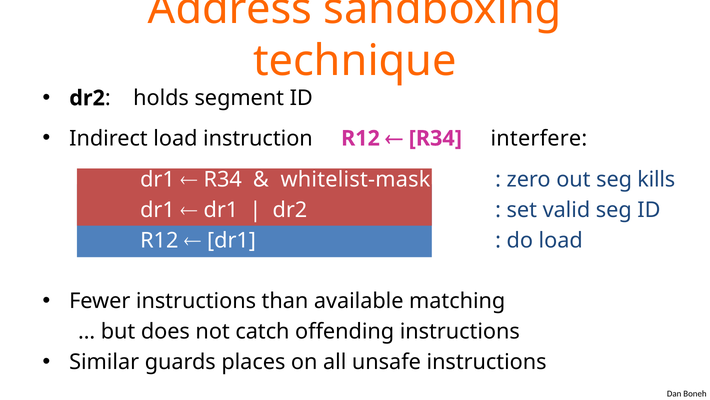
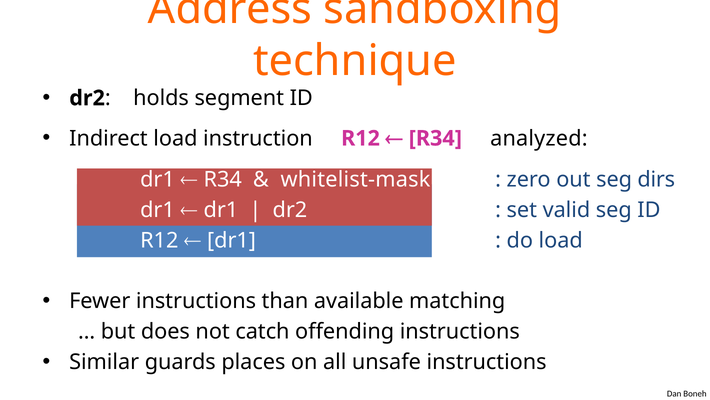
interfere: interfere -> analyzed
kills: kills -> dirs
